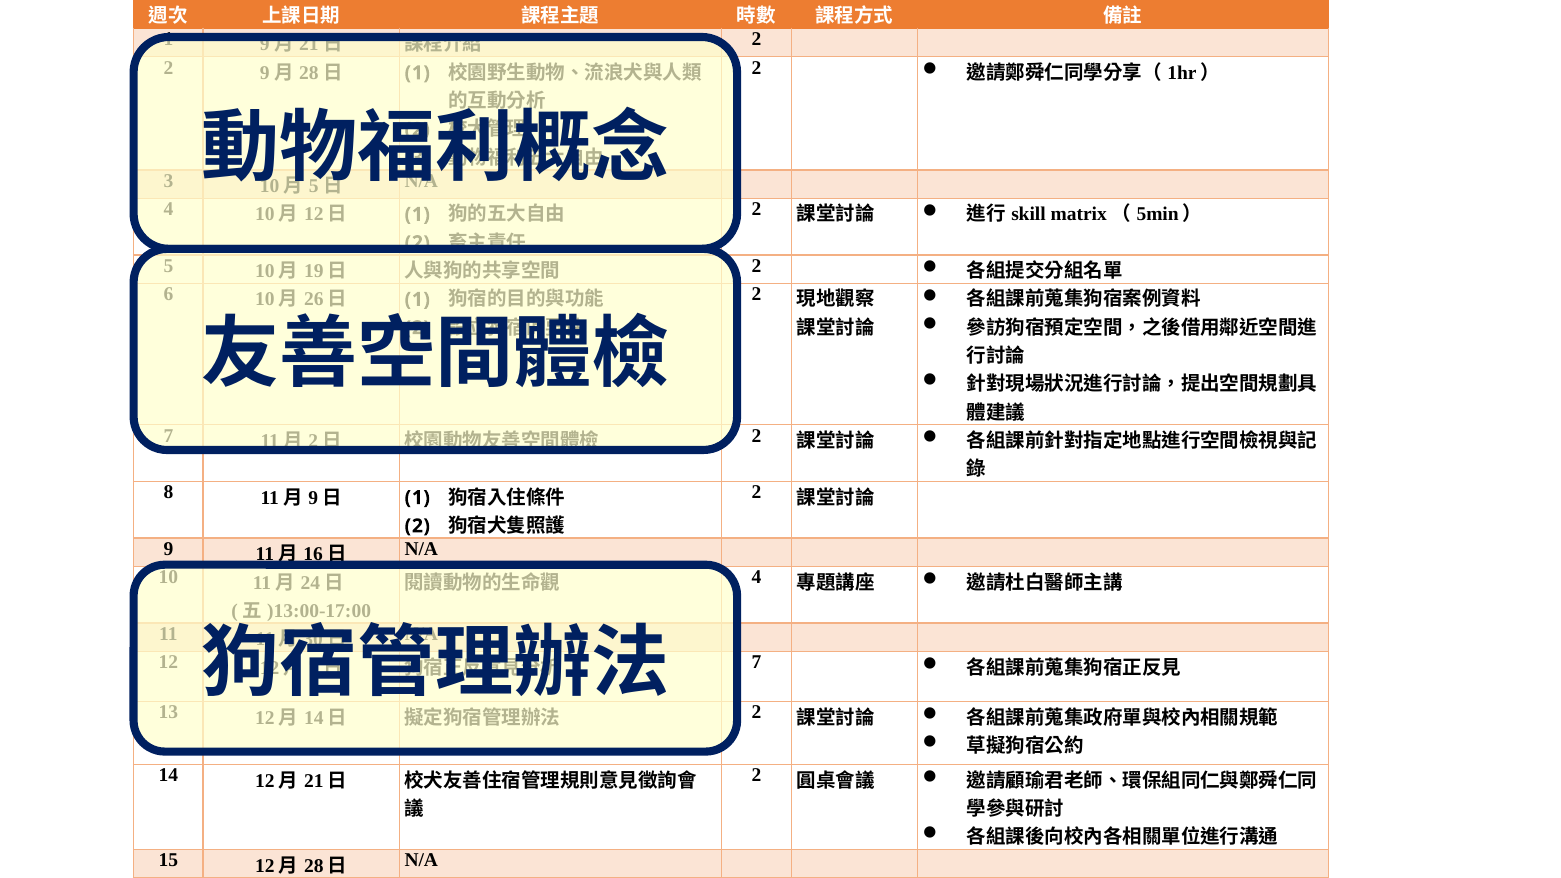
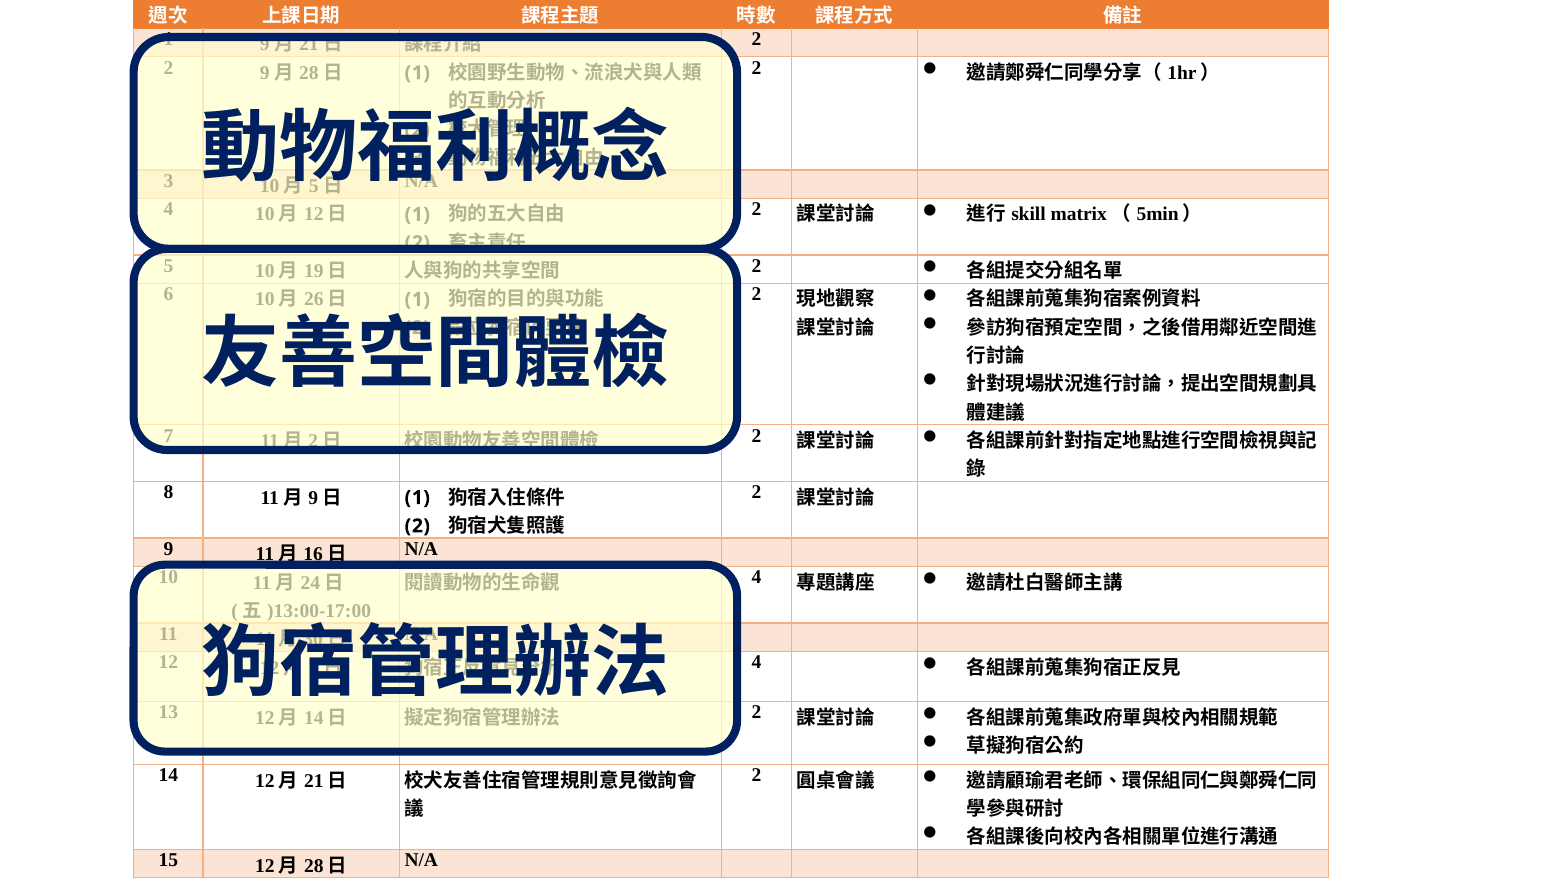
7 at (756, 662): 7 -> 4
